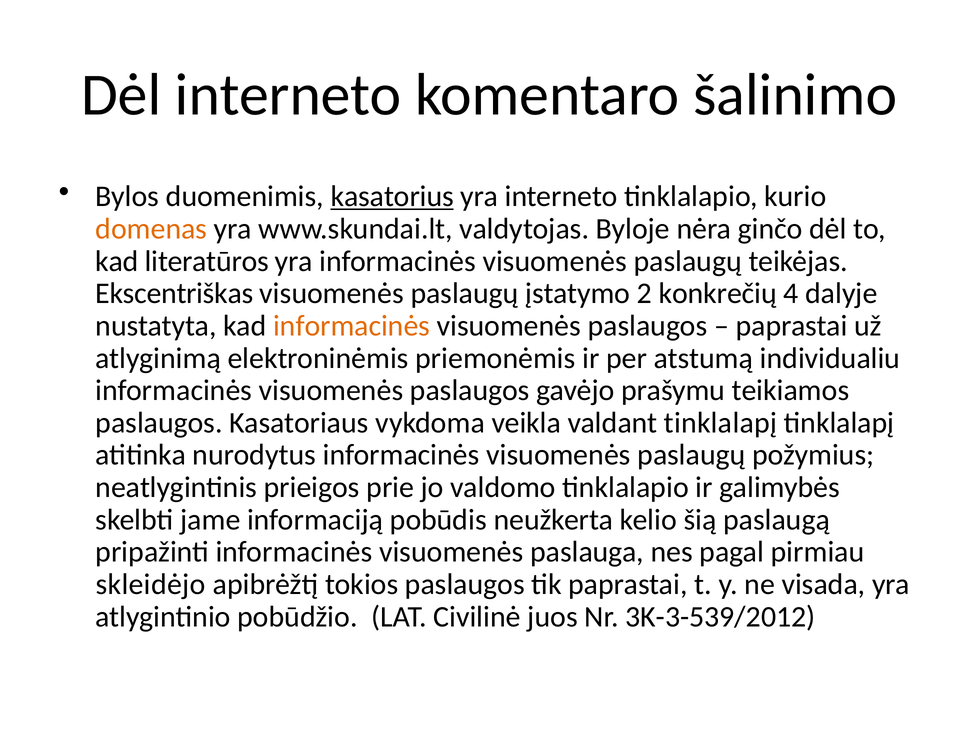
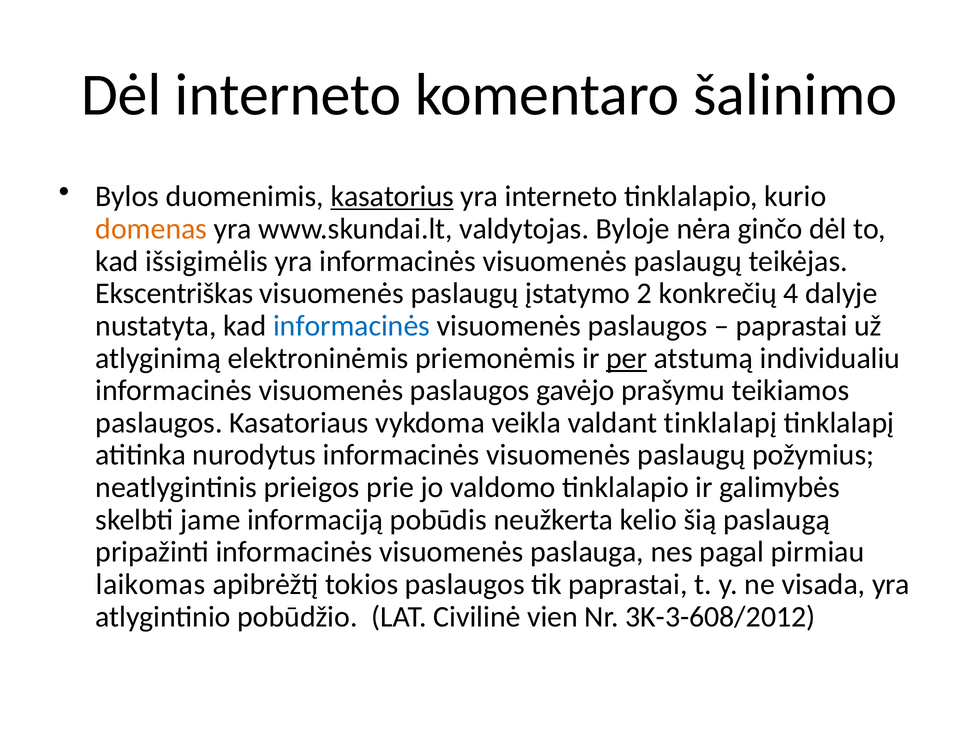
literatūros: literatūros -> išsigimėlis
informacinės at (352, 325) colour: orange -> blue
per underline: none -> present
skleidėjo: skleidėjo -> laikomas
juos: juos -> vien
3K-3-539/2012: 3K-3-539/2012 -> 3K-3-608/2012
